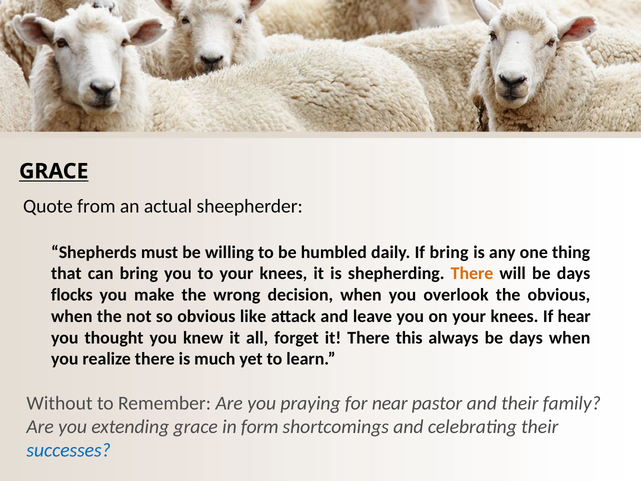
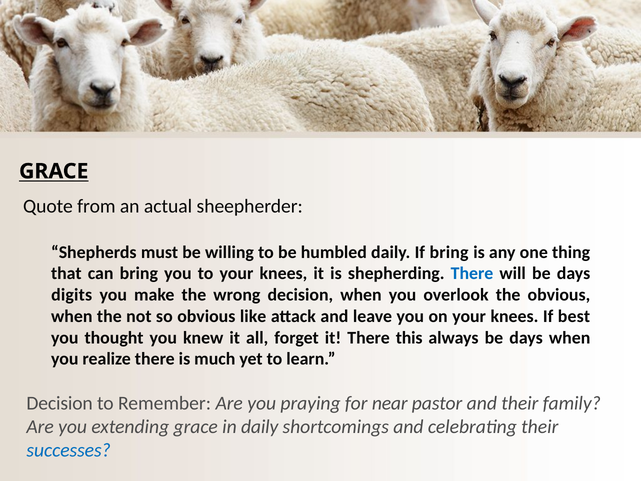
There at (472, 273) colour: orange -> blue
flocks: flocks -> digits
hear: hear -> best
Without at (60, 403): Without -> Decision
in form: form -> daily
